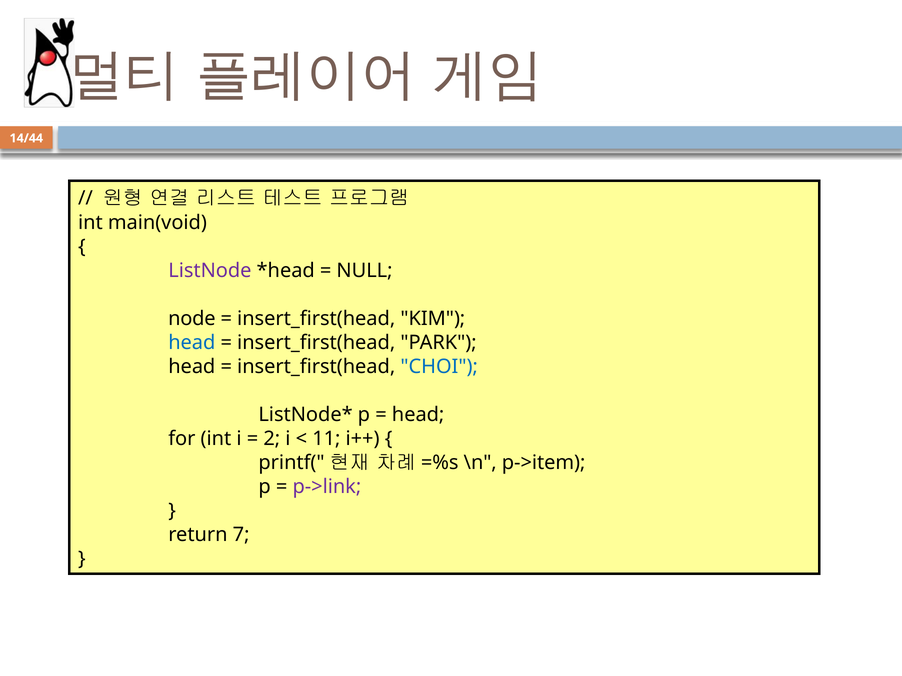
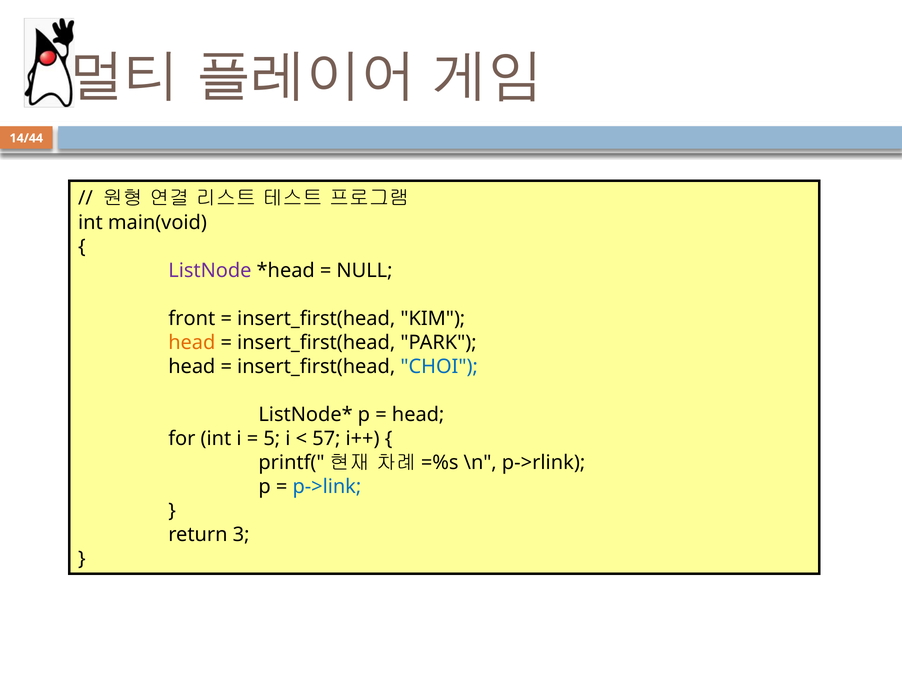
node: node -> front
head at (192, 343) colour: blue -> orange
2: 2 -> 5
11: 11 -> 57
p->item: p->item -> p->rlink
p->link colour: purple -> blue
7: 7 -> 3
